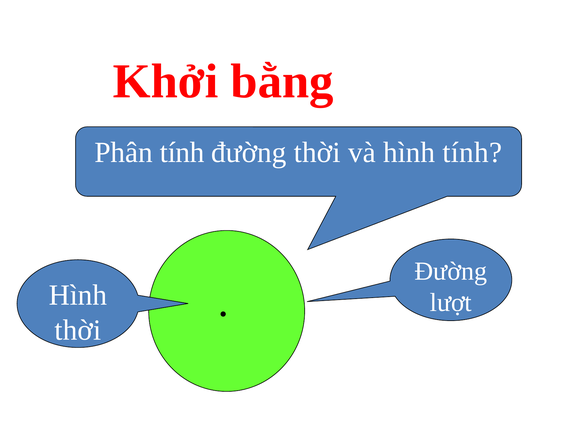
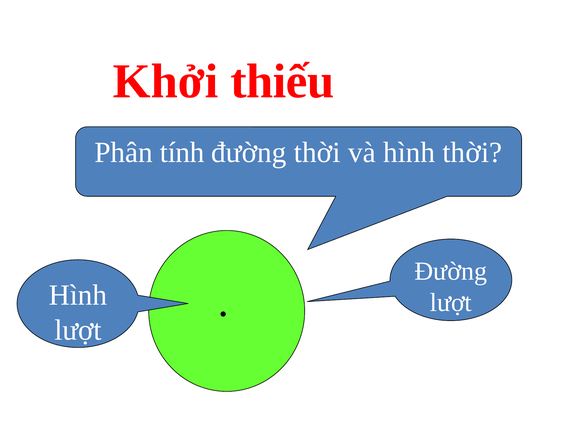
bằng: bằng -> thiếu
hình tính: tính -> thời
thời at (78, 330): thời -> lượt
